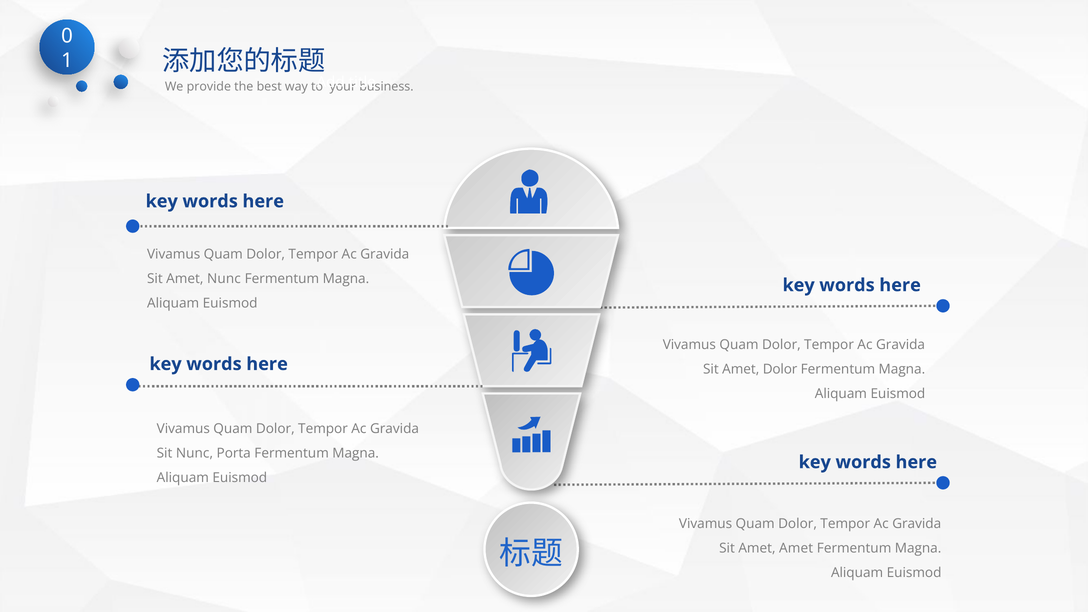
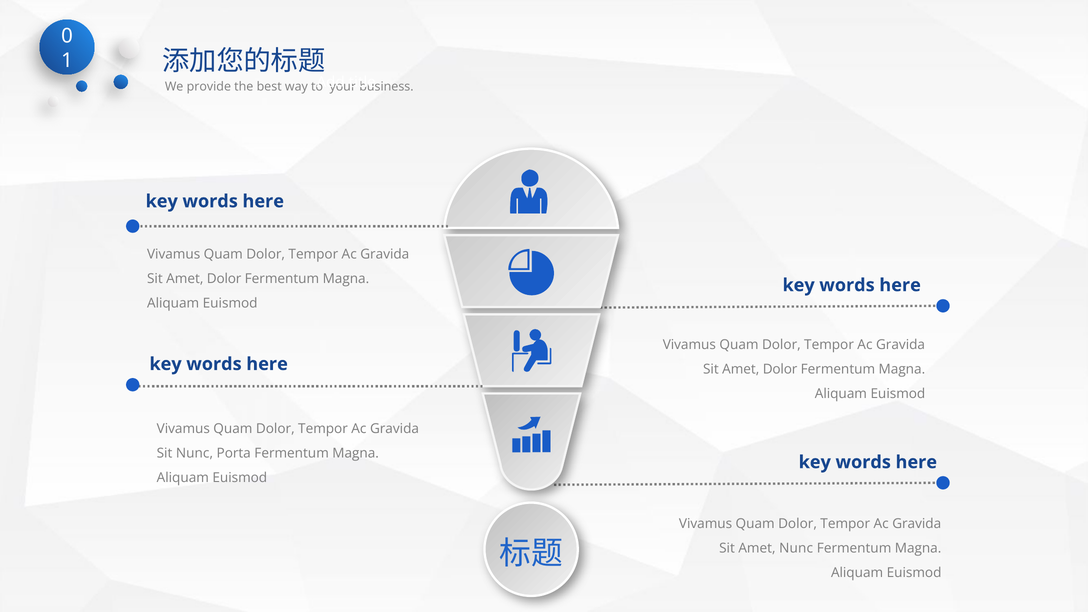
Nunc at (224, 279): Nunc -> Dolor
Amet Amet: Amet -> Nunc
